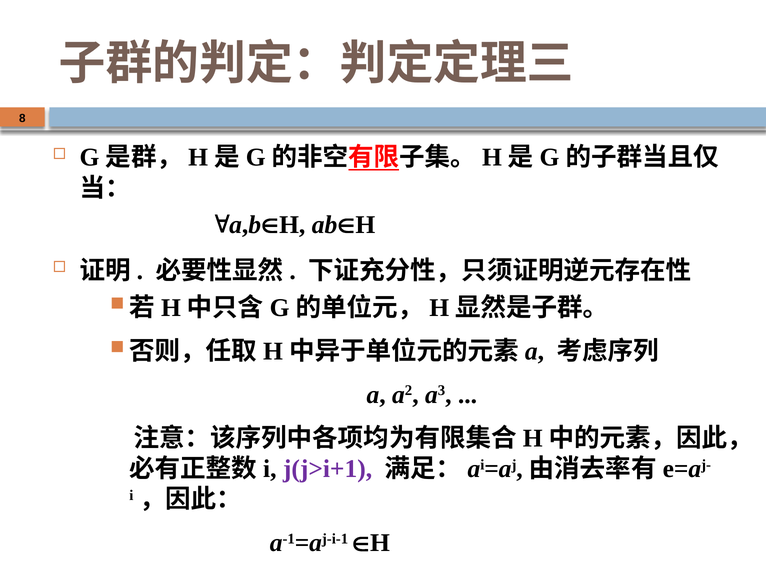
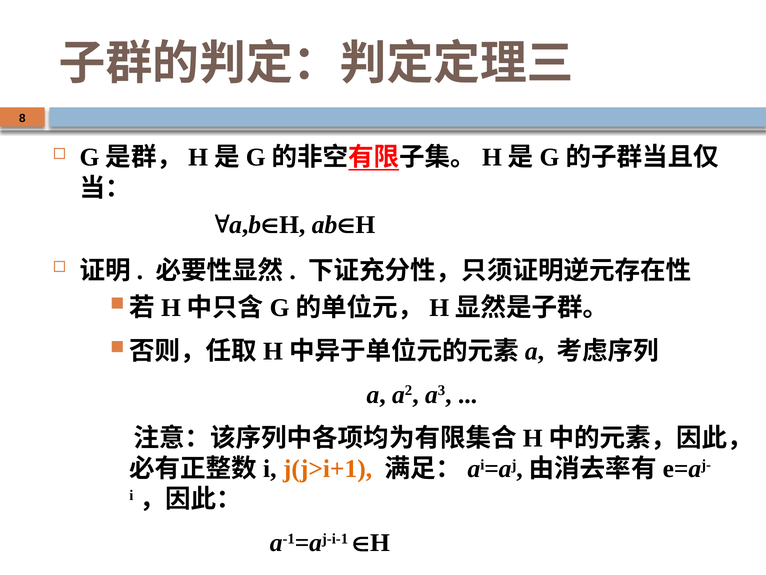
j(j>i+1 colour: purple -> orange
